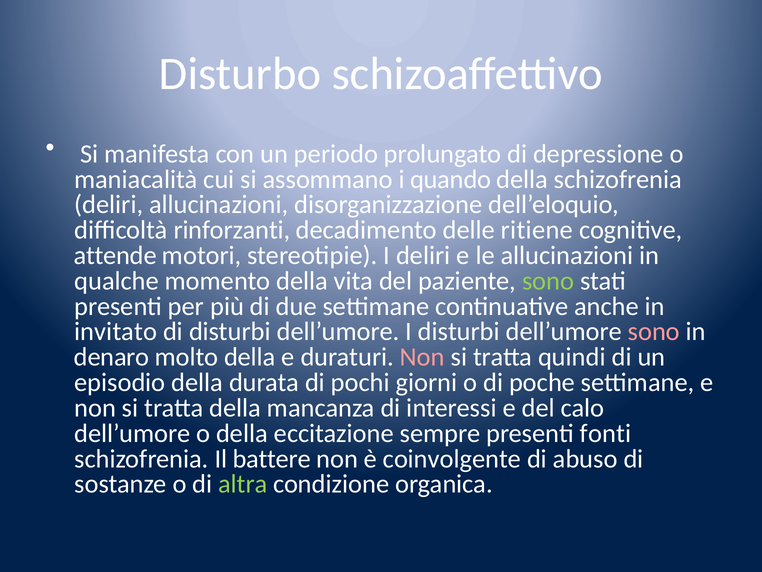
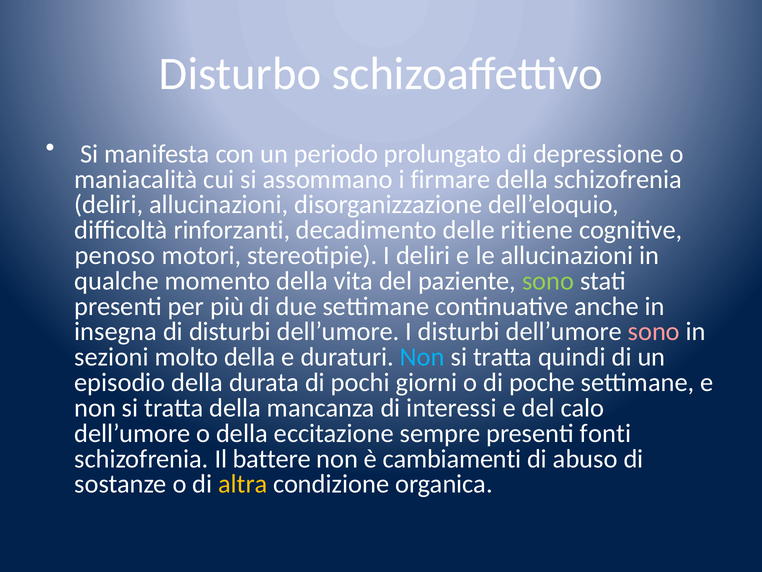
quando: quando -> firmare
attende: attende -> penoso
invitato: invitato -> insegna
denaro: denaro -> sezioni
Non at (422, 357) colour: pink -> light blue
coinvolgente: coinvolgente -> cambiamenti
altra colour: light green -> yellow
